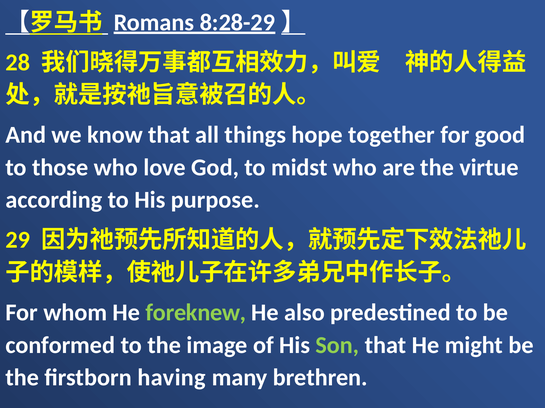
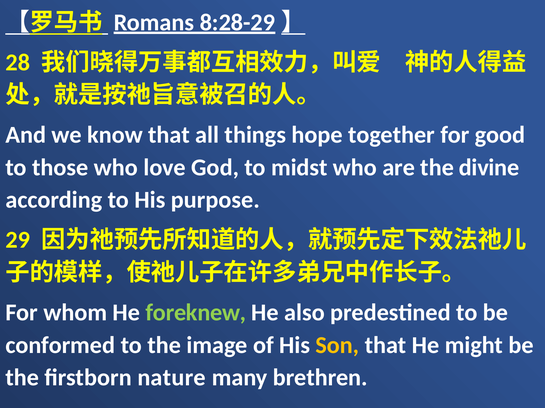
virtue: virtue -> divine
Son colour: light green -> yellow
having: having -> nature
